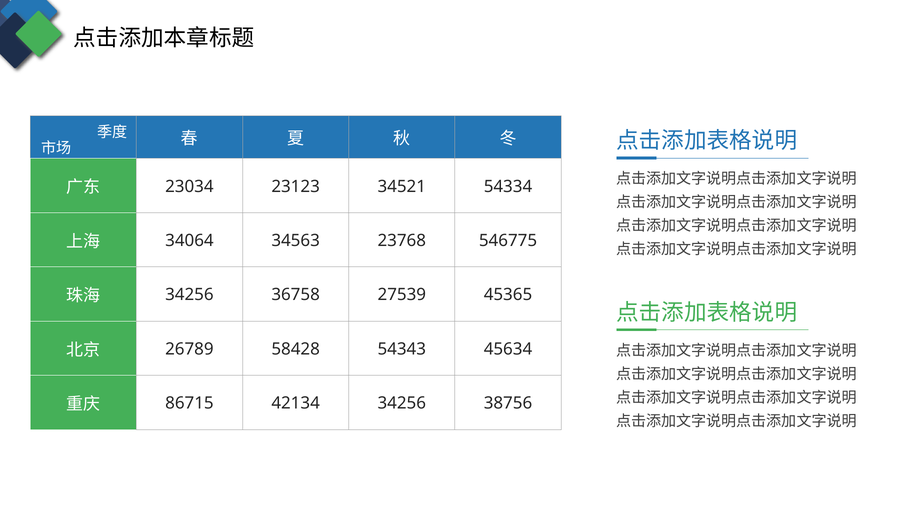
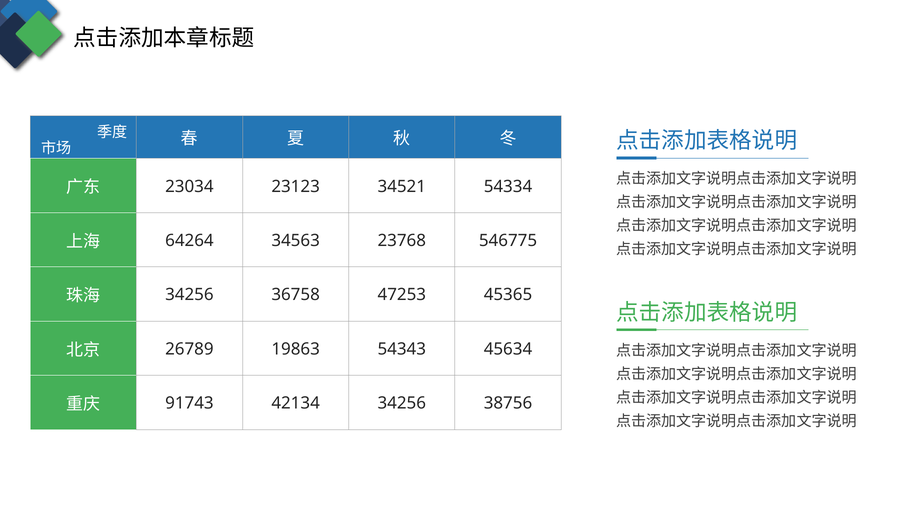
34064: 34064 -> 64264
27539: 27539 -> 47253
58428: 58428 -> 19863
86715: 86715 -> 91743
